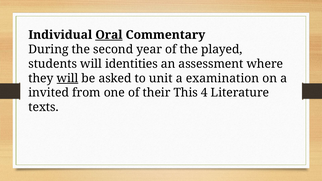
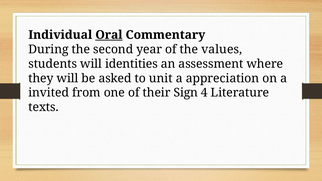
played: played -> values
will at (68, 78) underline: present -> none
examination: examination -> appreciation
This: This -> Sign
